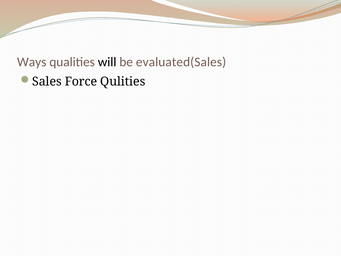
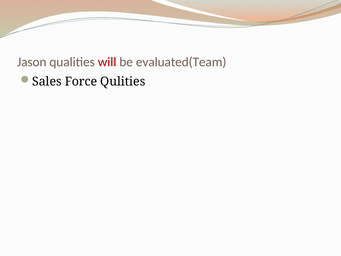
Ways: Ways -> Jason
will colour: black -> red
evaluated(Sales: evaluated(Sales -> evaluated(Team
